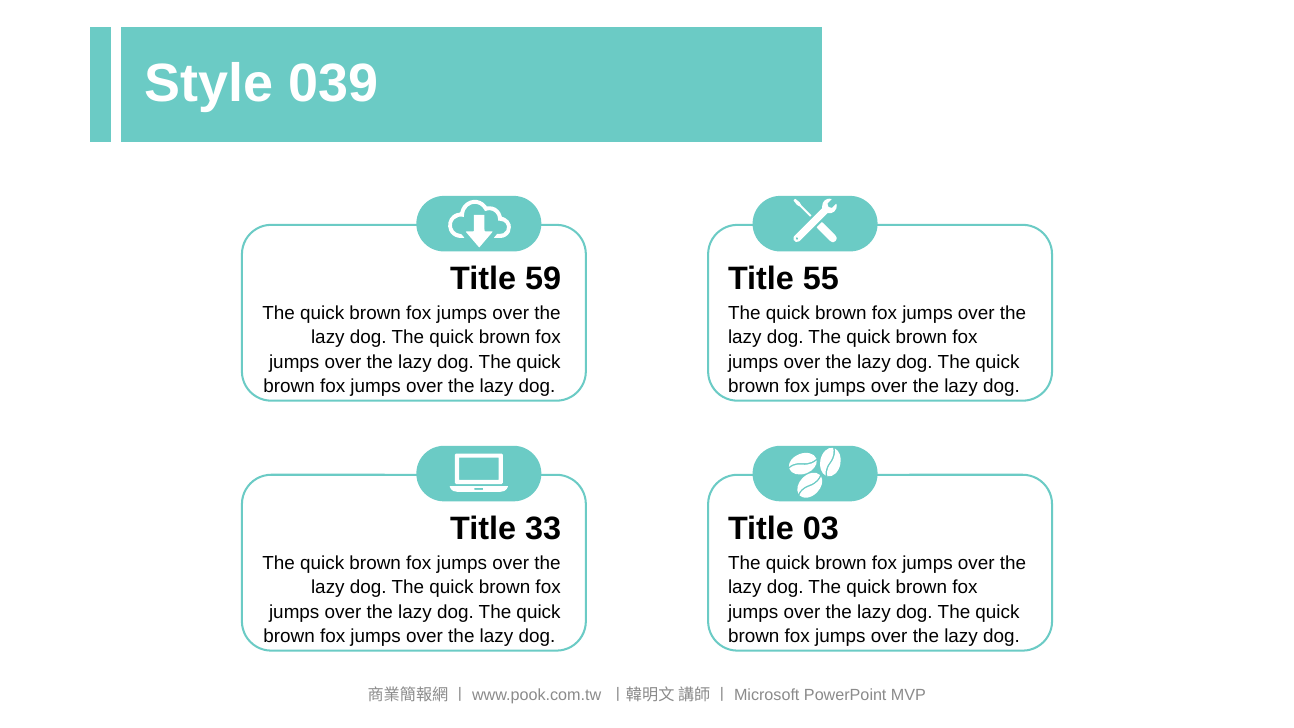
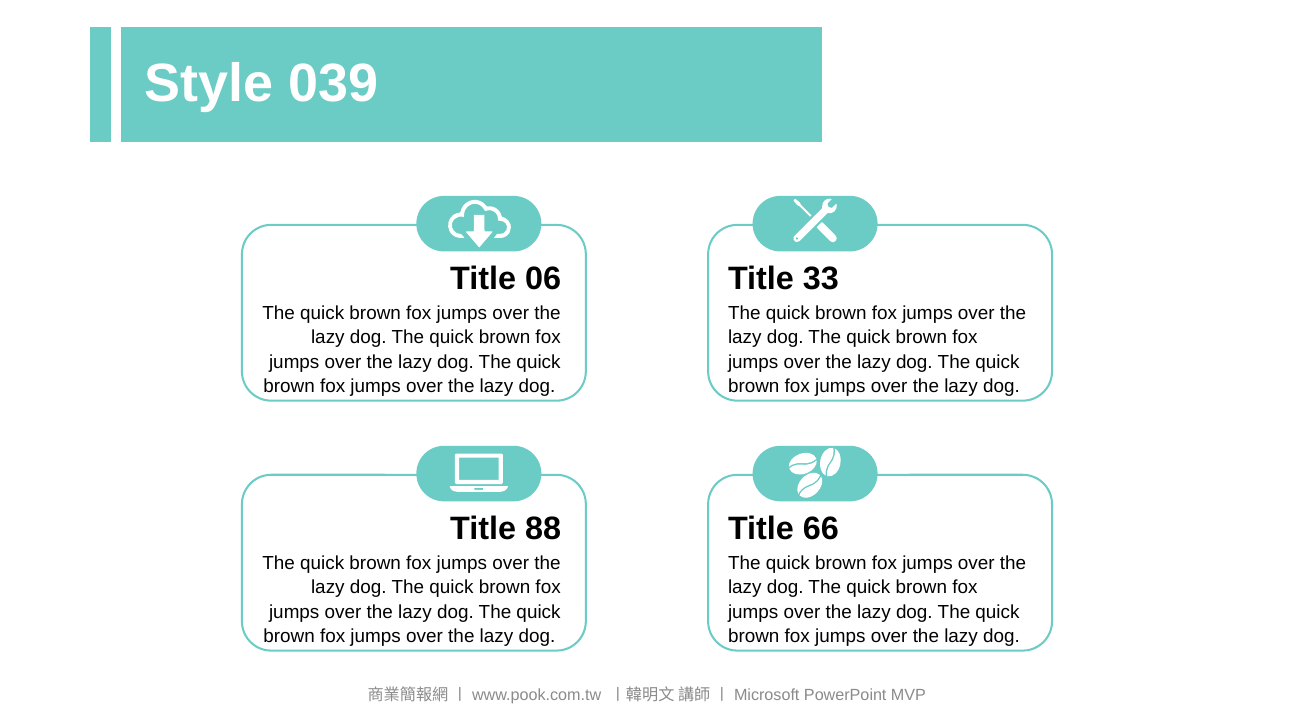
59: 59 -> 06
55: 55 -> 33
33: 33 -> 88
03: 03 -> 66
